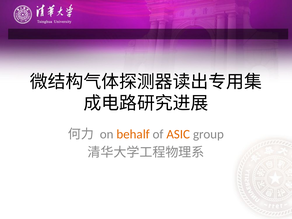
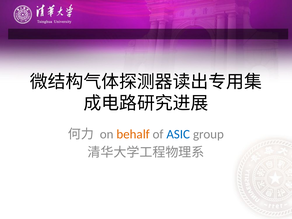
ASIC colour: orange -> blue
